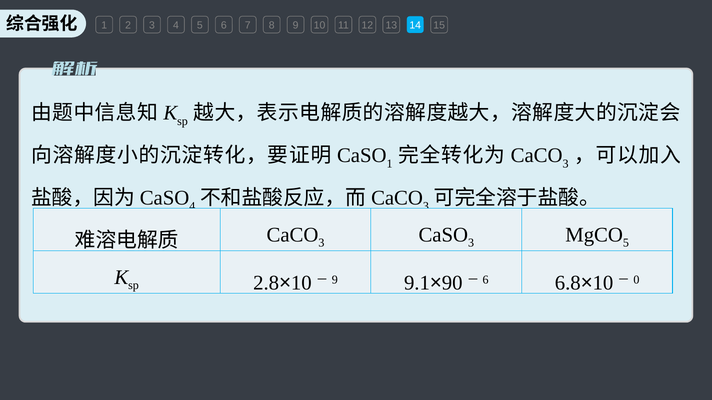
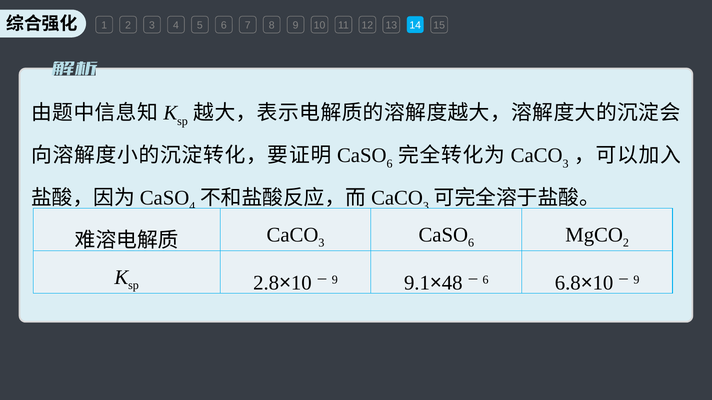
1 at (390, 164): 1 -> 6
3 at (471, 243): 3 -> 6
5 at (626, 243): 5 -> 2
90: 90 -> 48
0 at (636, 280): 0 -> 9
